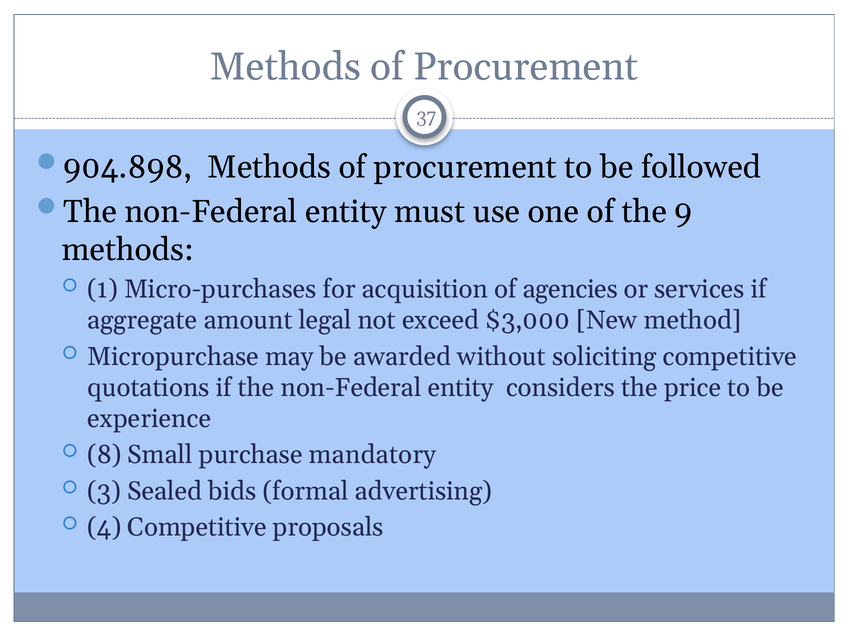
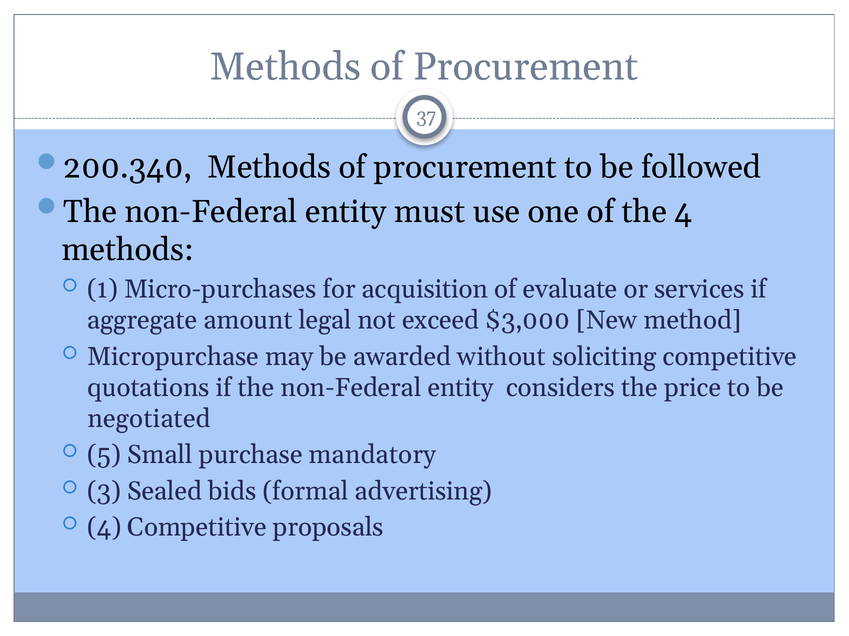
904.898: 904.898 -> 200.340
the 9: 9 -> 4
agencies: agencies -> evaluate
experience: experience -> negotiated
8: 8 -> 5
